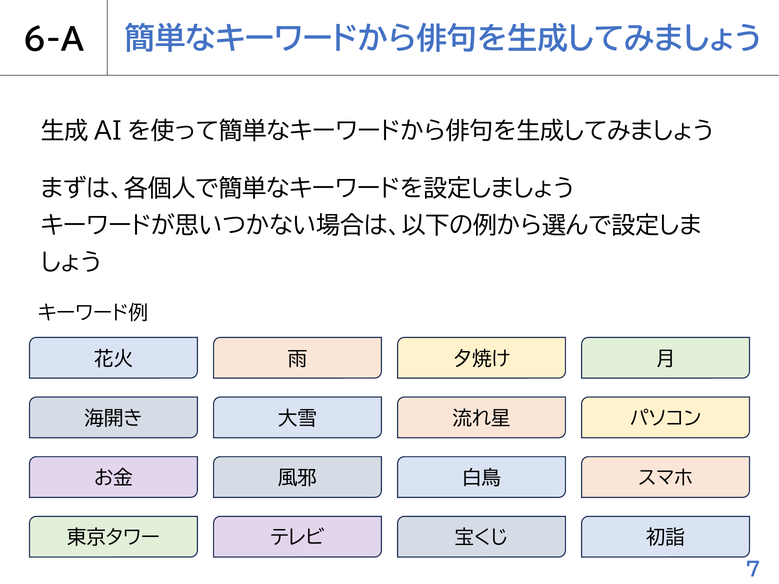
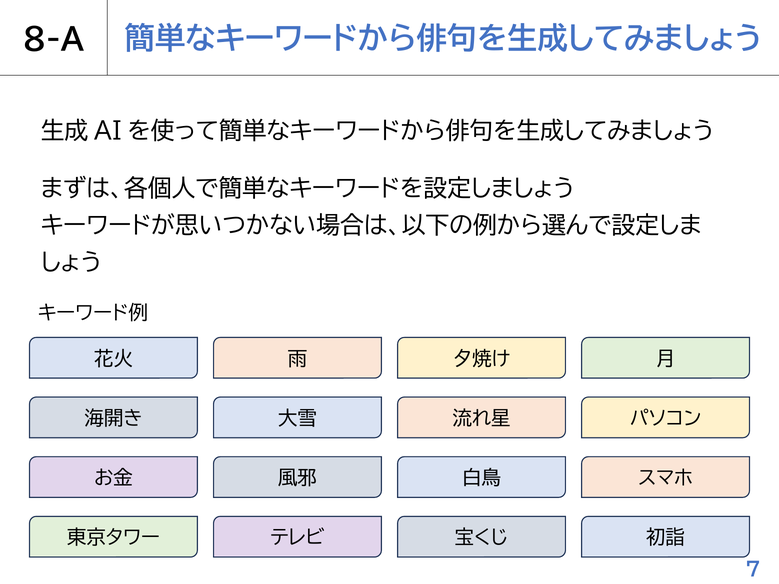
6-A: 6-A -> 8-A
